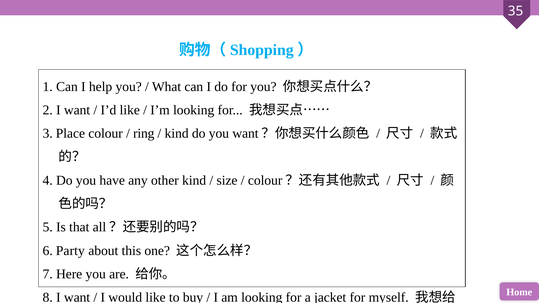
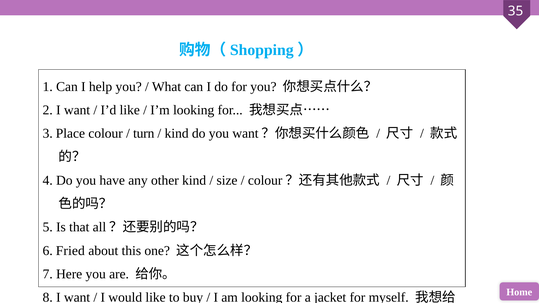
ring: ring -> turn
Party: Party -> Fried
